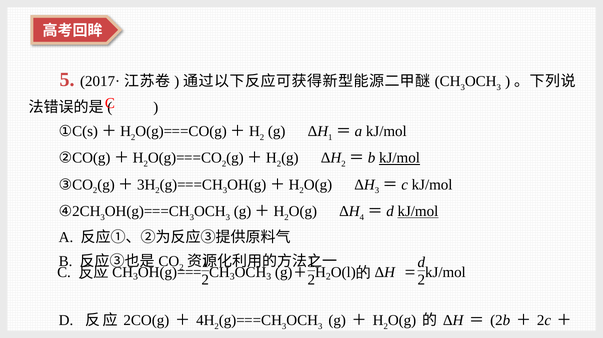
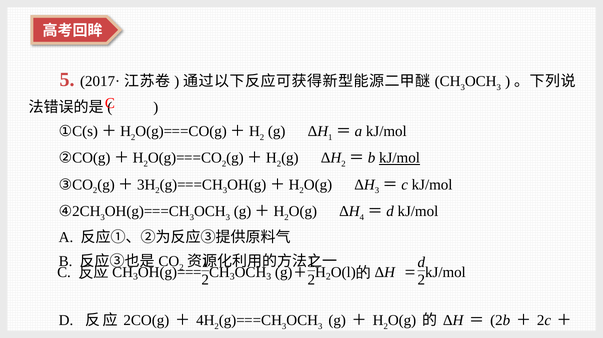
kJ/mol at (418, 211) underline: present -> none
